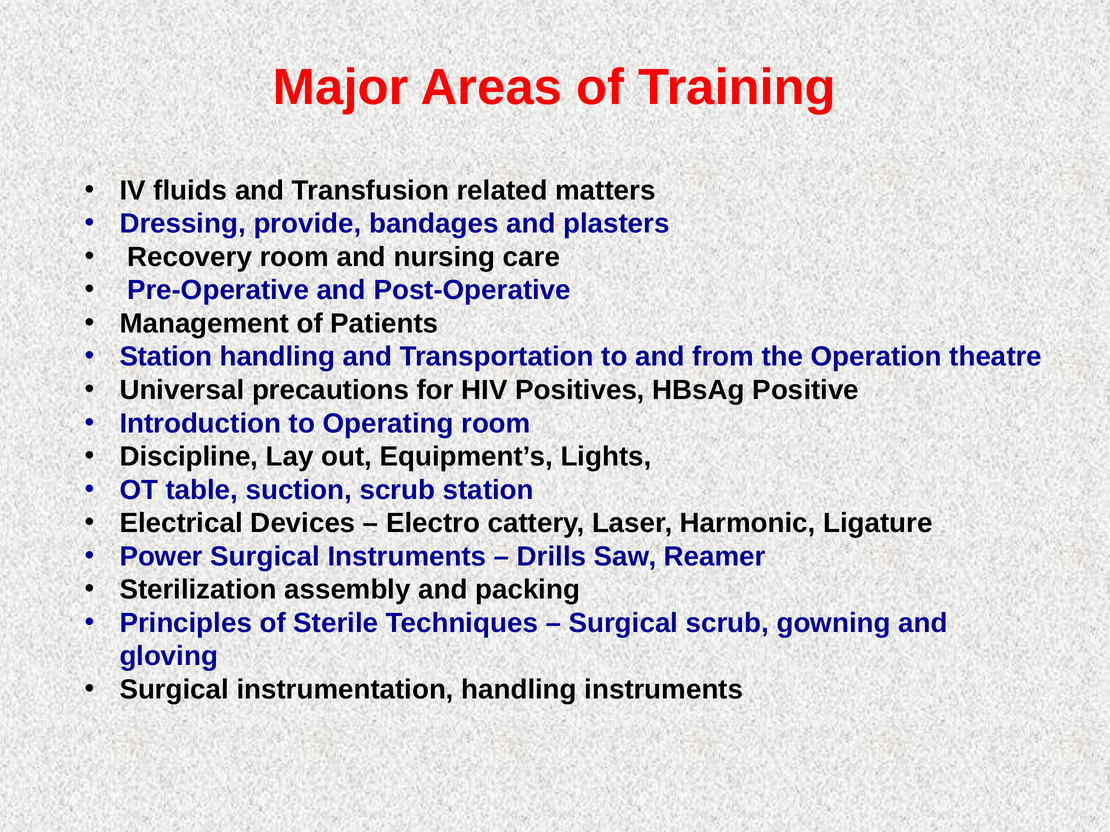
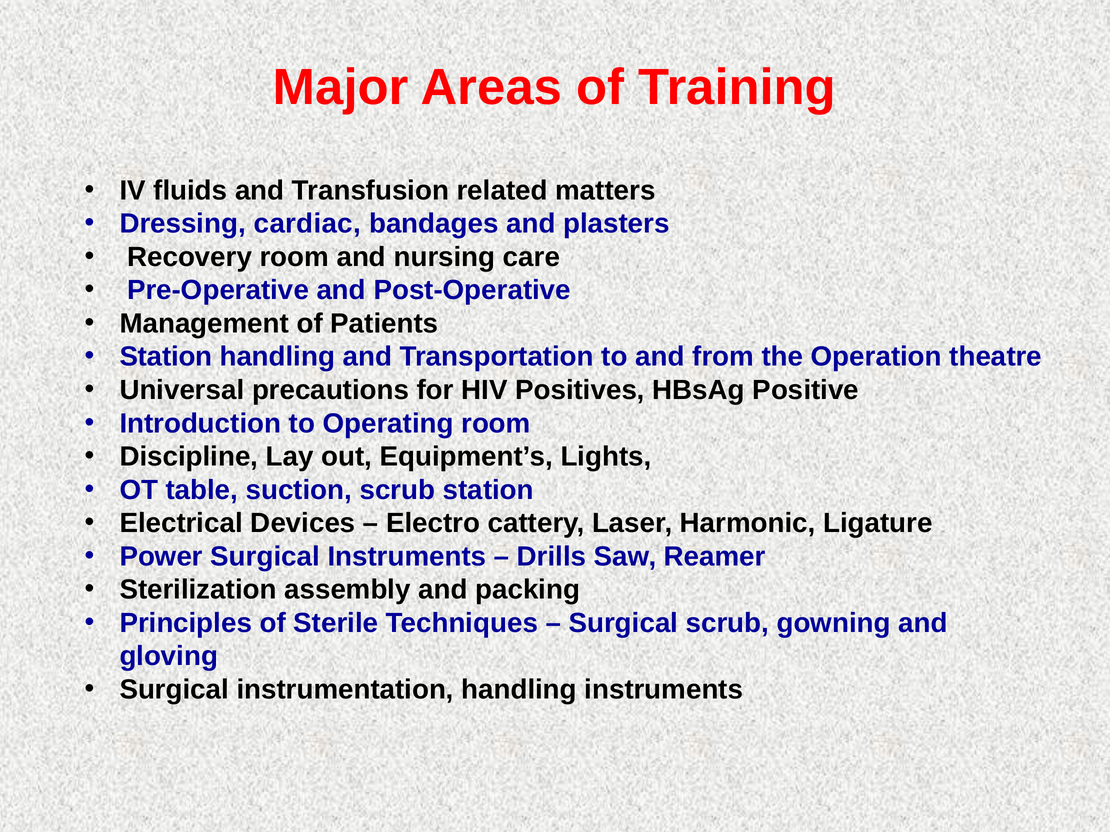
provide: provide -> cardiac
